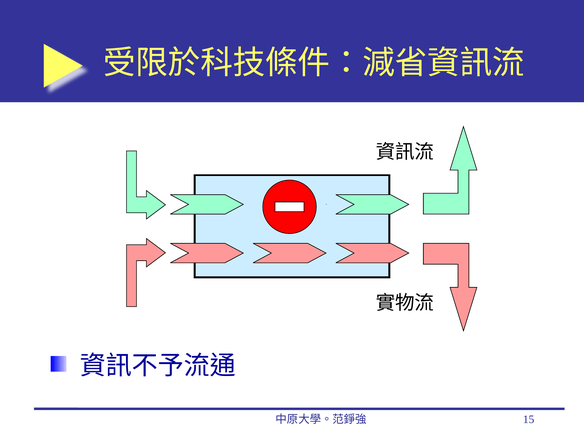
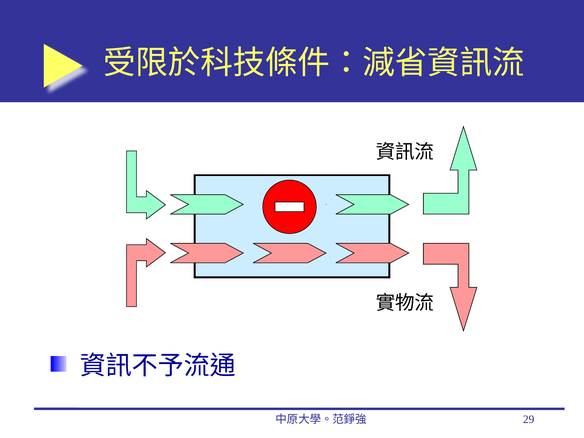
15: 15 -> 29
